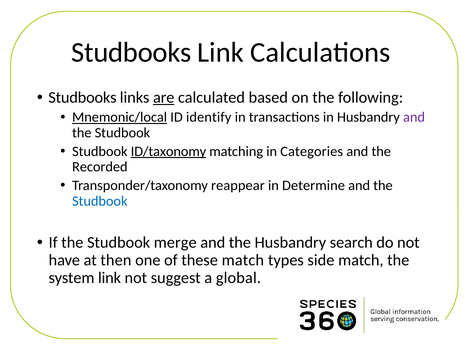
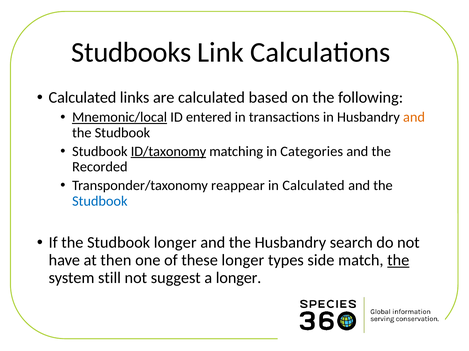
Studbooks at (82, 98): Studbooks -> Calculated
are underline: present -> none
identify: identify -> entered
and at (414, 118) colour: purple -> orange
in Determine: Determine -> Calculated
Studbook merge: merge -> longer
these match: match -> longer
the at (398, 261) underline: none -> present
system link: link -> still
a global: global -> longer
